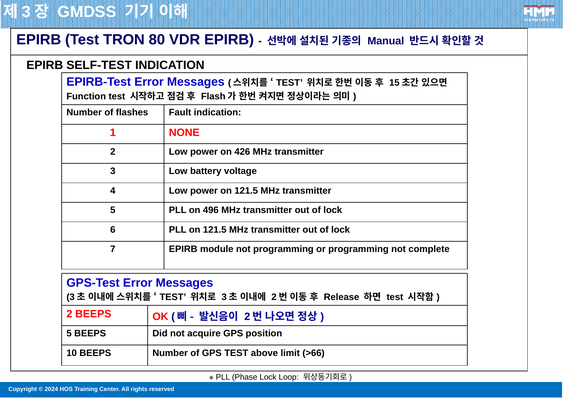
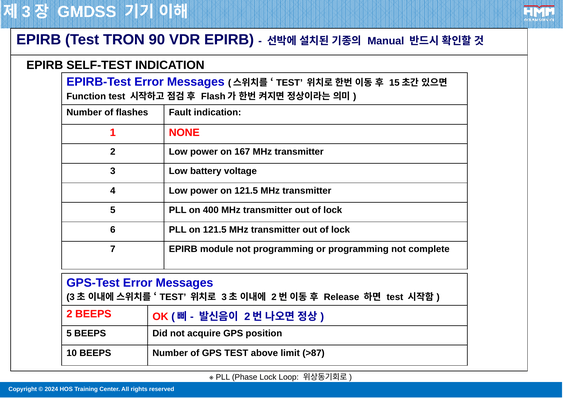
80: 80 -> 90
426: 426 -> 167
496: 496 -> 400
>66: >66 -> >87
